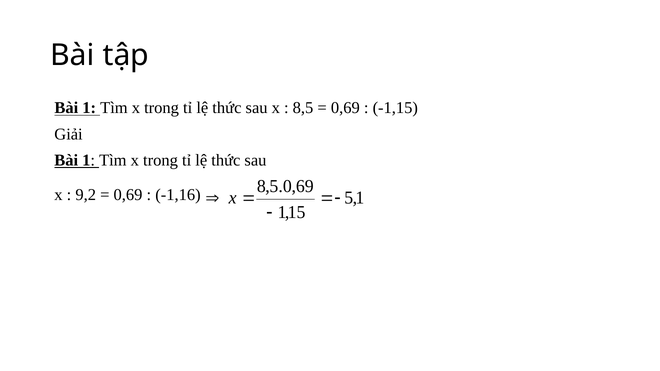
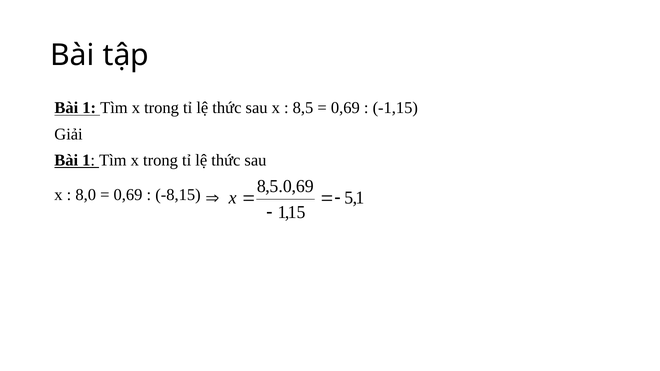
9,2: 9,2 -> 8,0
-1,16: -1,16 -> -8,15
